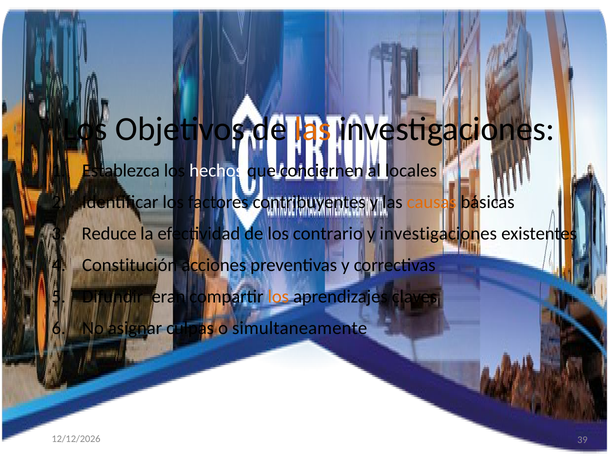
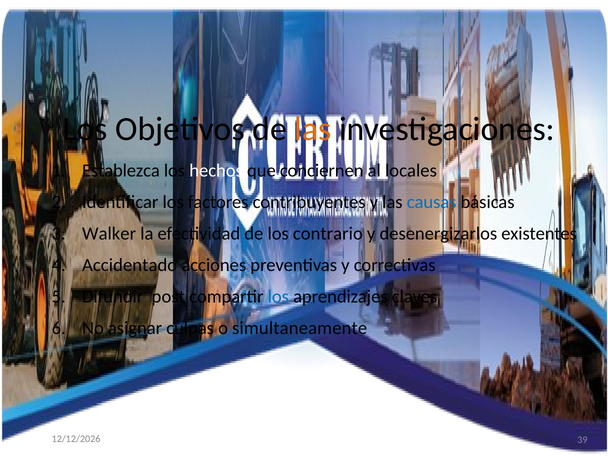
causas colour: orange -> blue
Reduce: Reduce -> Walker
y investigaciones: investigaciones -> desenergizarlos
Constitución: Constitución -> Accidentado
eran: eran -> post
los at (278, 297) colour: orange -> blue
